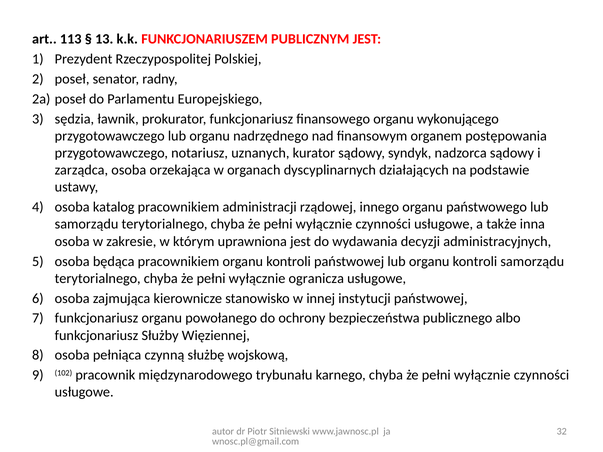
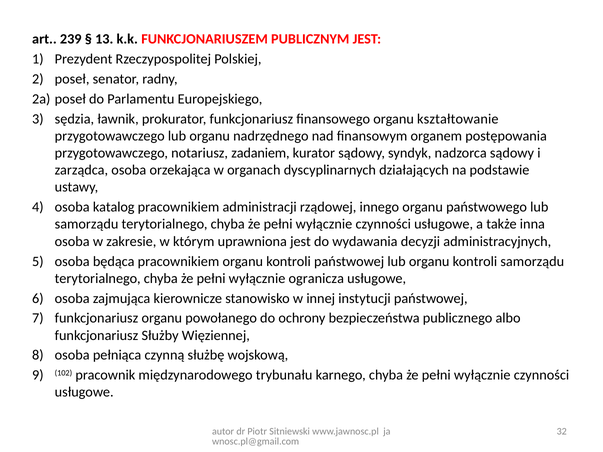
113: 113 -> 239
wykonującego: wykonującego -> kształtowanie
uznanych: uznanych -> zadaniem
